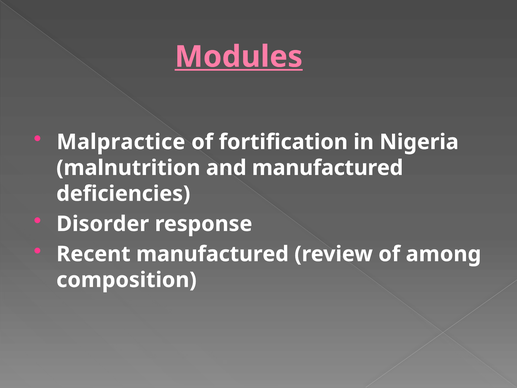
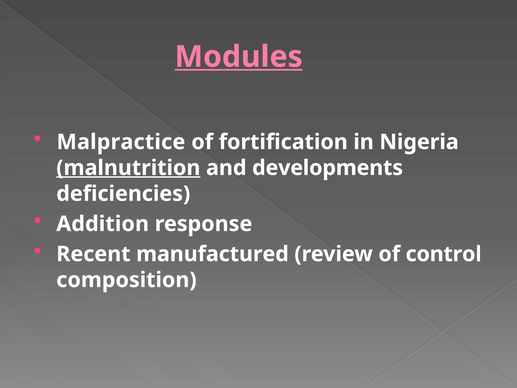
malnutrition underline: none -> present
and manufactured: manufactured -> developments
Disorder: Disorder -> Addition
among: among -> control
